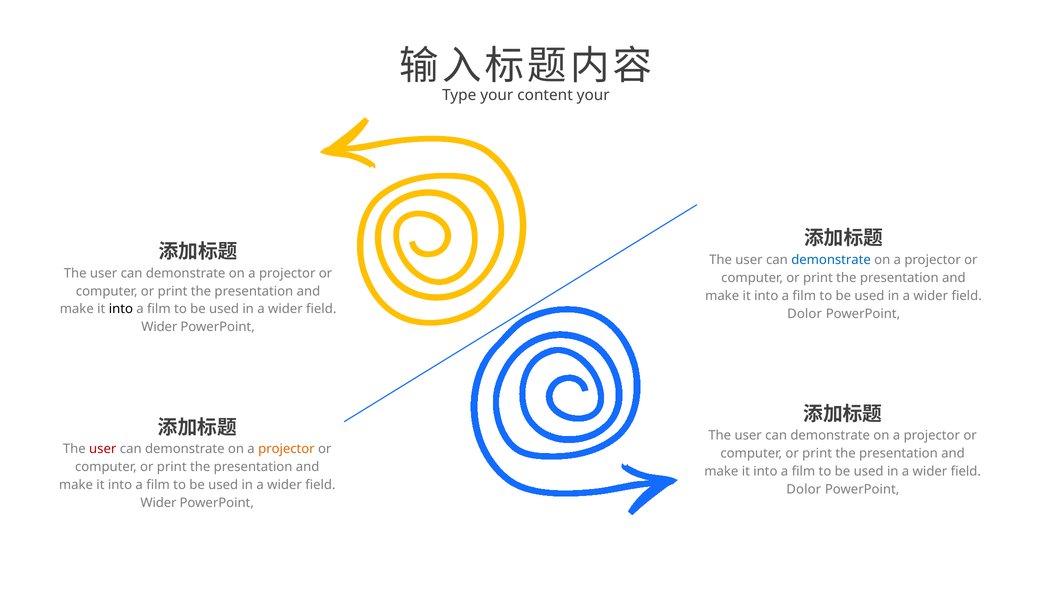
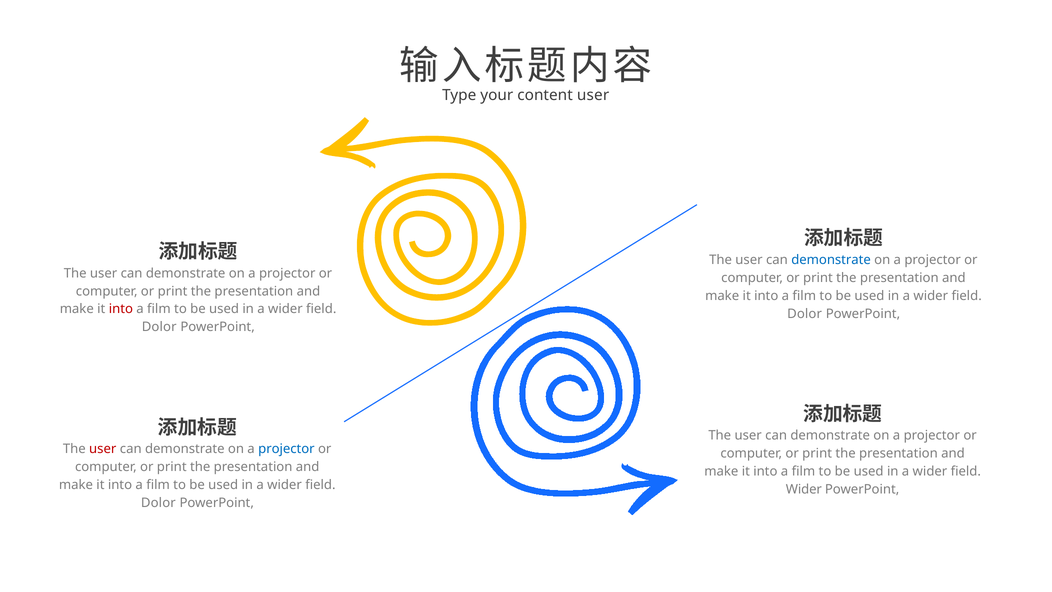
content your: your -> user
into at (121, 309) colour: black -> red
Wider at (159, 327): Wider -> Dolor
projector at (286, 449) colour: orange -> blue
Dolor at (804, 489): Dolor -> Wider
Wider at (158, 503): Wider -> Dolor
